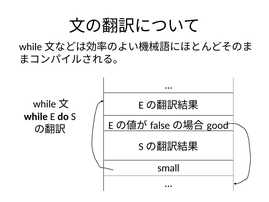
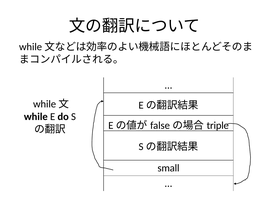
good: good -> triple
